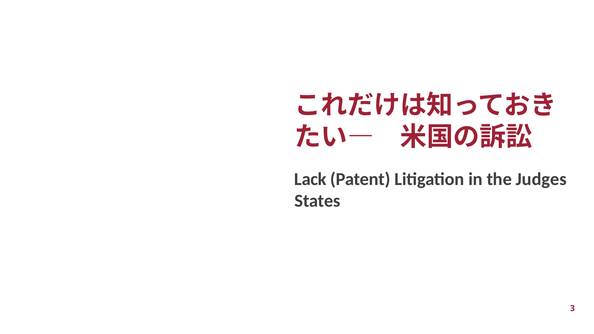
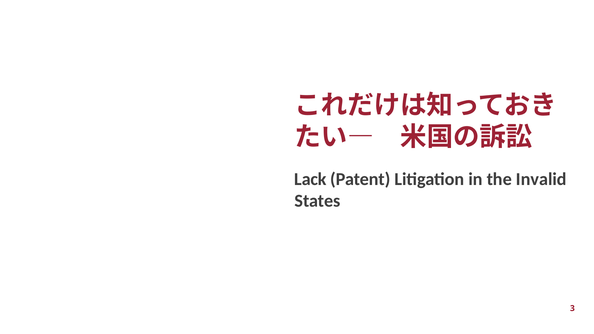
Judges: Judges -> Invalid
